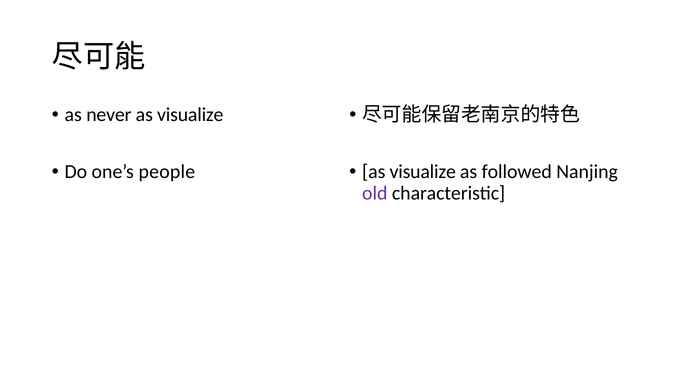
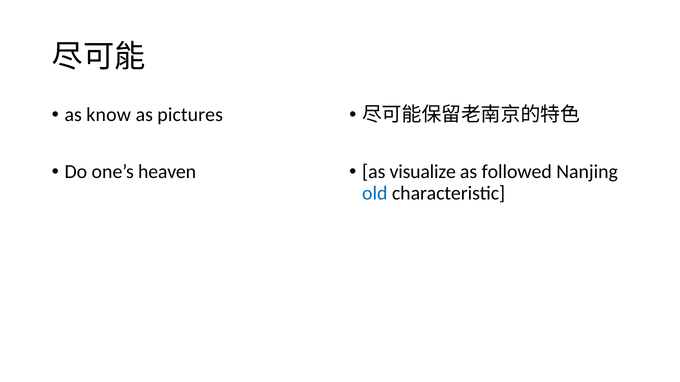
never: never -> know
visualize at (190, 115): visualize -> pictures
people: people -> heaven
old colour: purple -> blue
